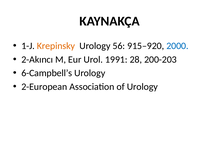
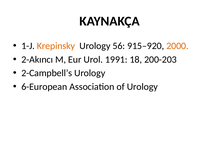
2000 colour: blue -> orange
28: 28 -> 18
6-Campbell’s: 6-Campbell’s -> 2-Campbell’s
2-European: 2-European -> 6-European
